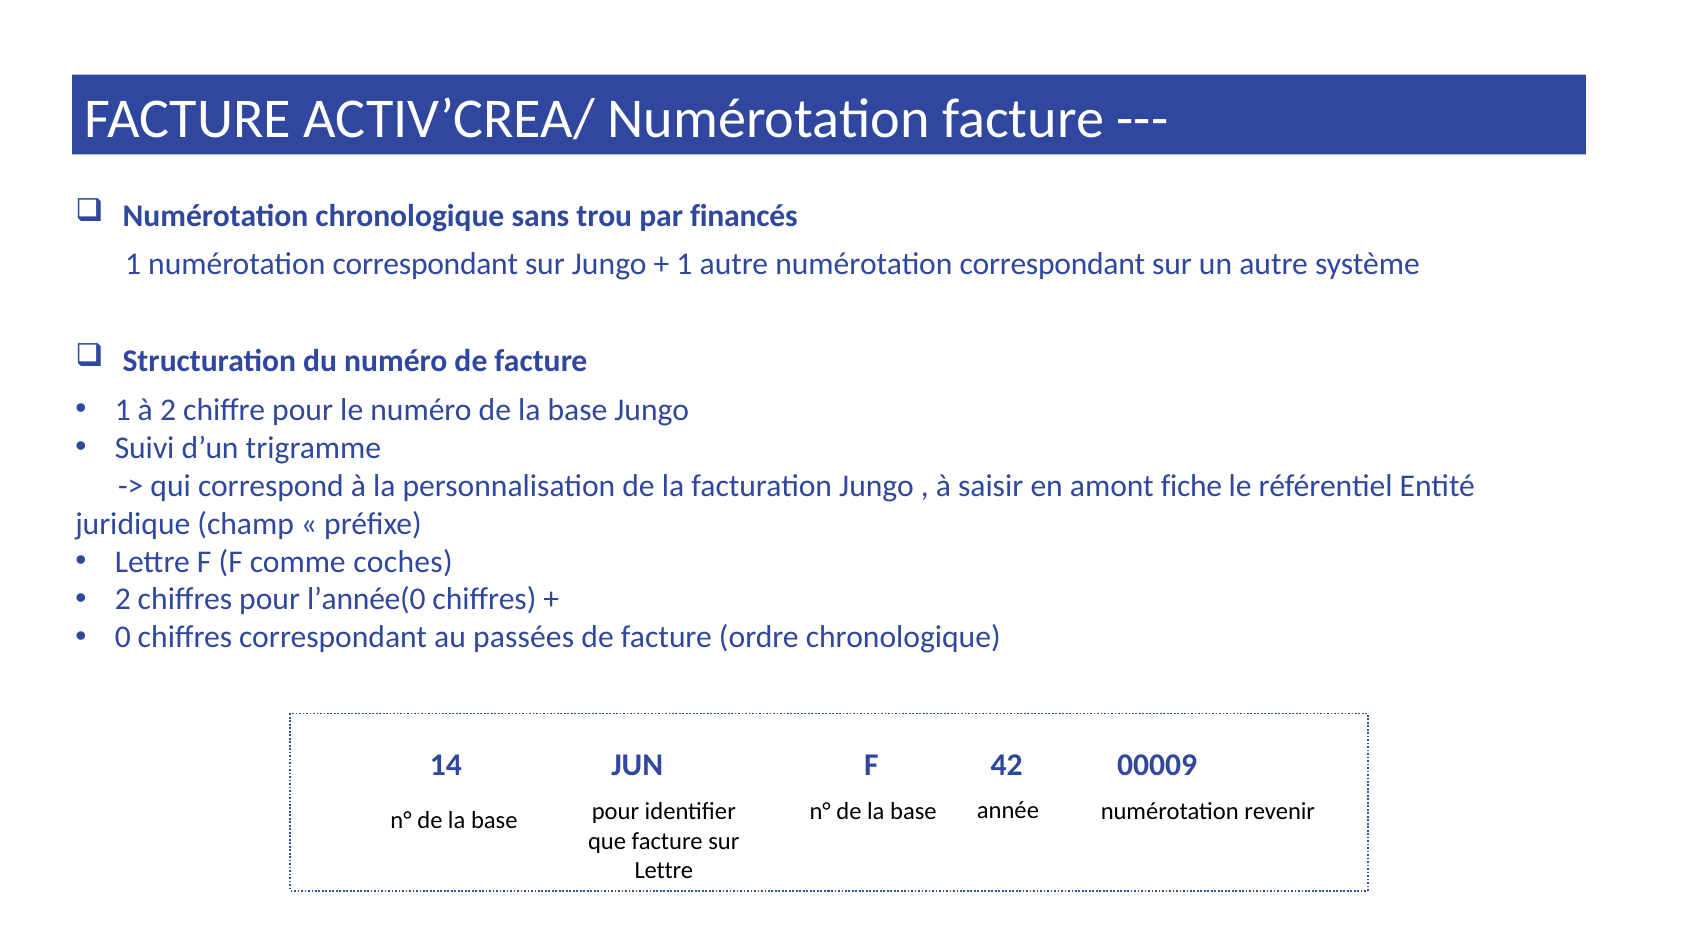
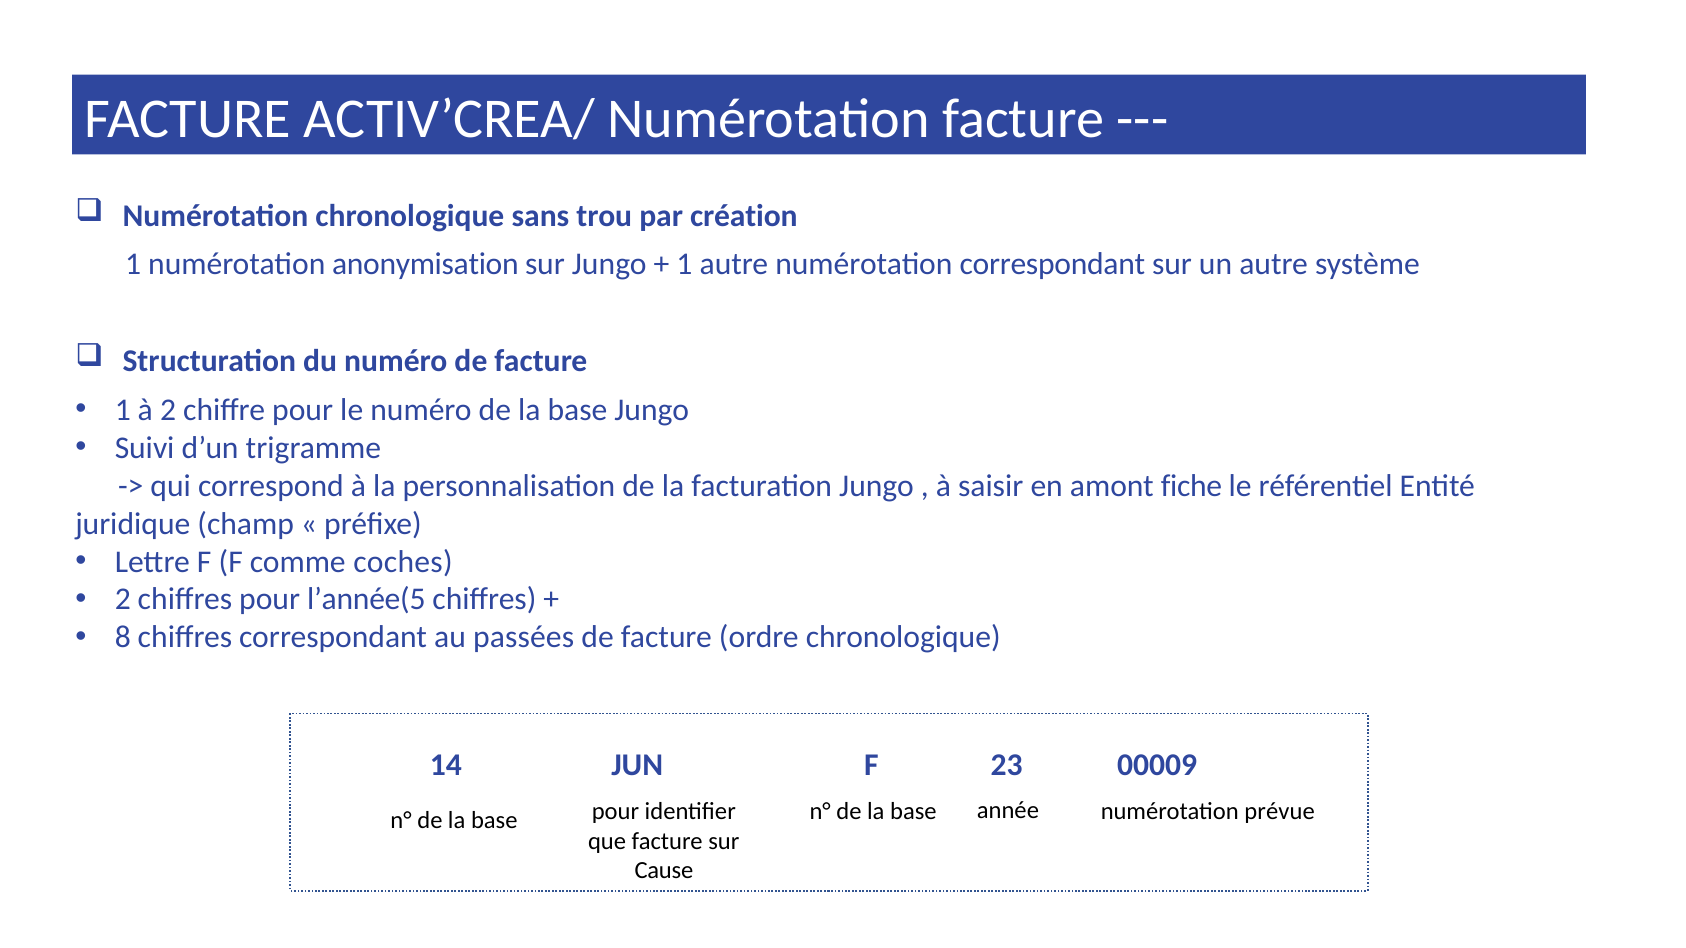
financés: financés -> création
1 numérotation correspondant: correspondant -> anonymisation
l’année(0: l’année(0 -> l’année(5
0: 0 -> 8
42: 42 -> 23
revenir: revenir -> prévue
Lettre at (664, 871): Lettre -> Cause
